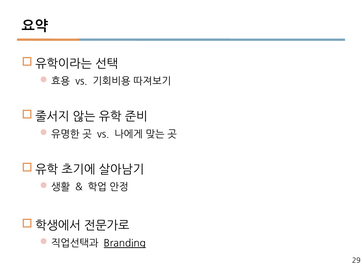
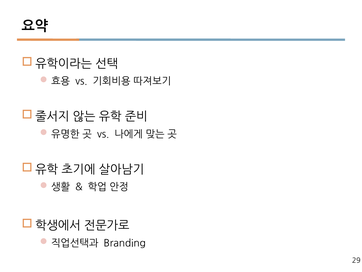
Branding underline: present -> none
